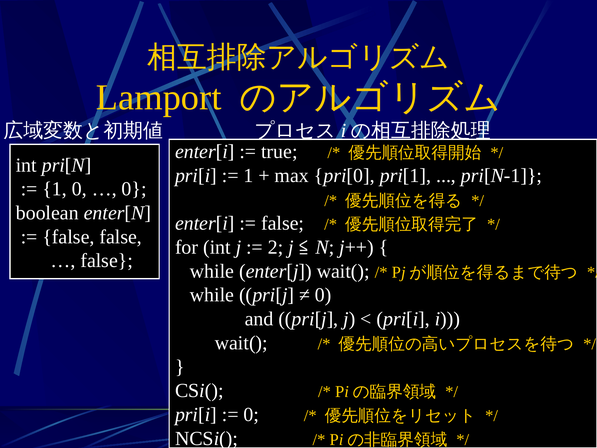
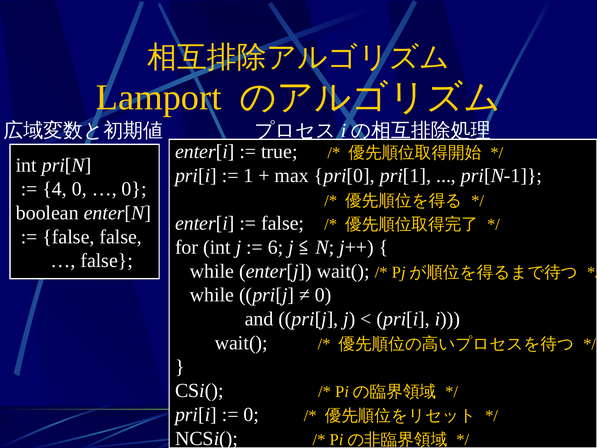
1 at (55, 189): 1 -> 4
2: 2 -> 6
